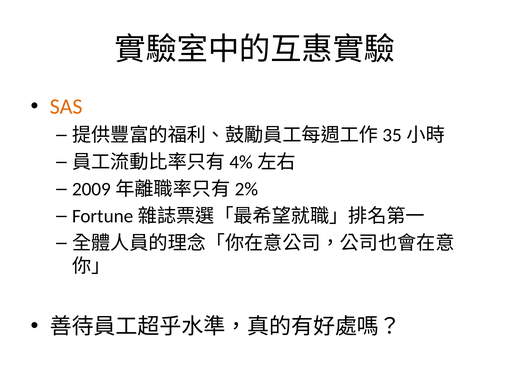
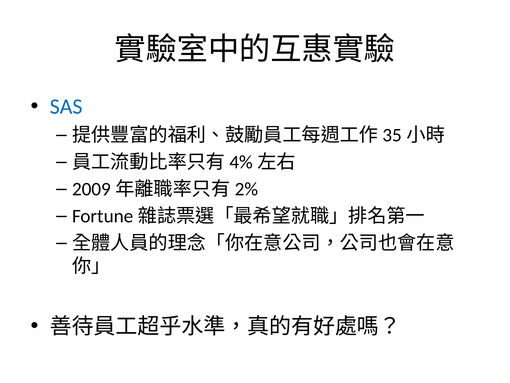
SAS colour: orange -> blue
